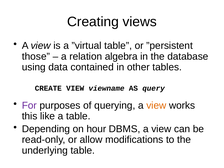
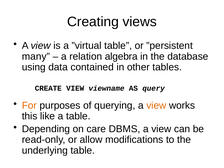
those: those -> many
For colour: purple -> orange
hour: hour -> care
